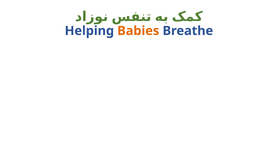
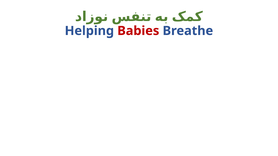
Babies colour: orange -> red
